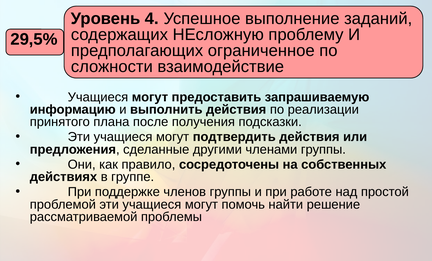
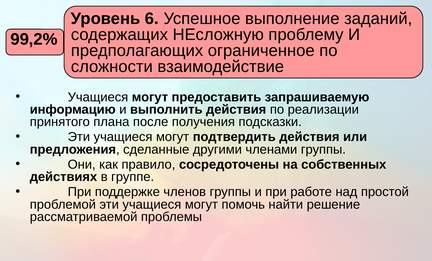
4: 4 -> 6
29,5%: 29,5% -> 99,2%
